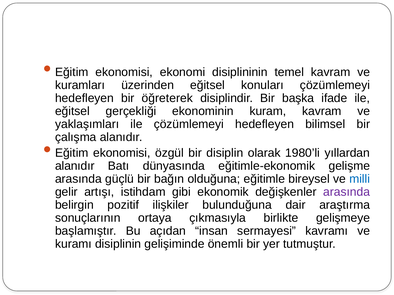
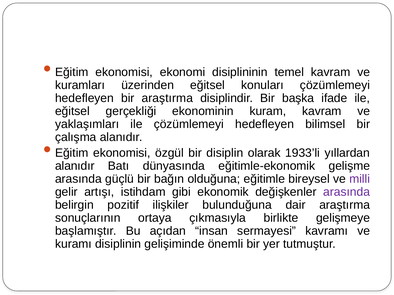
bir öğreterek: öğreterek -> araştırma
1980’li: 1980’li -> 1933’li
milli colour: blue -> purple
